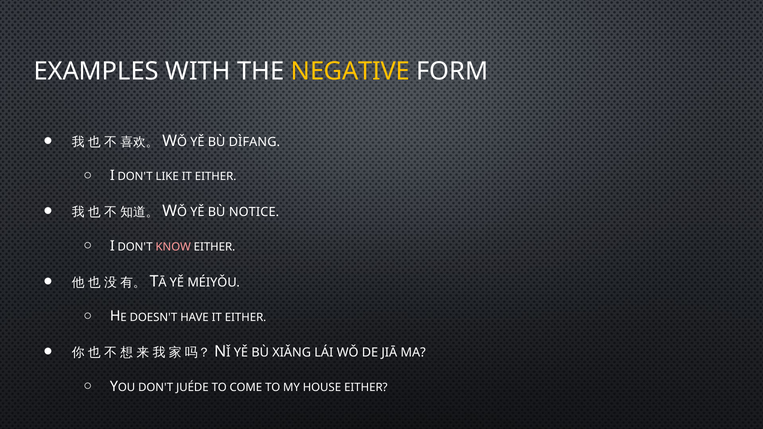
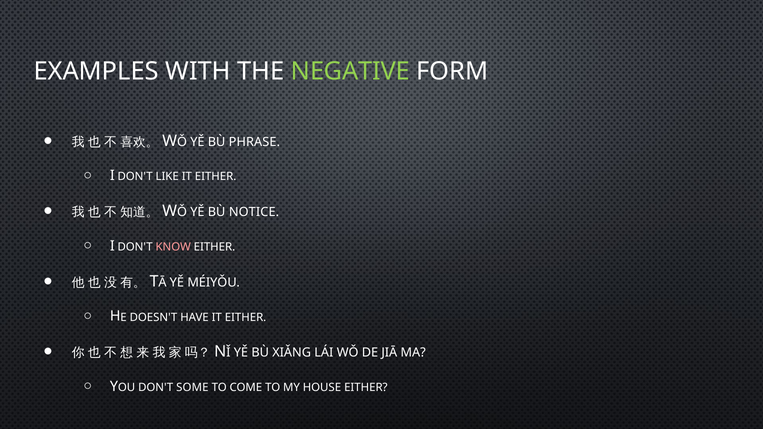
NEGATIVE colour: yellow -> light green
DÌFANG: DÌFANG -> PHRASE
JUÉDE: JUÉDE -> SOME
